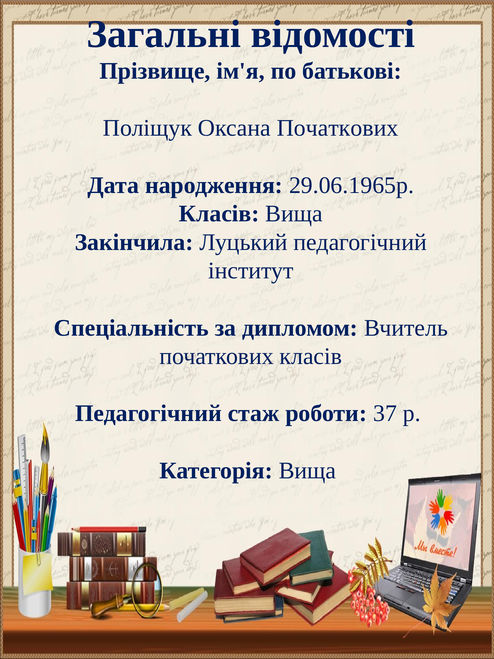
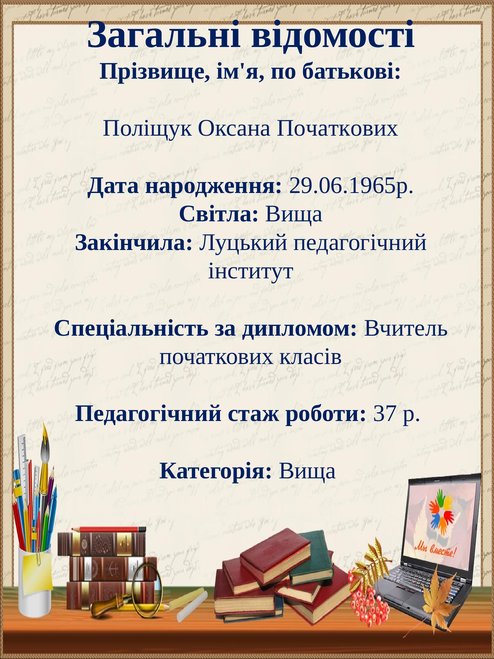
Класів at (219, 214): Класів -> Світла
